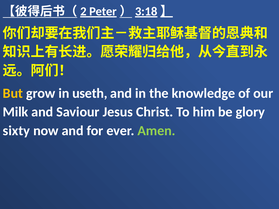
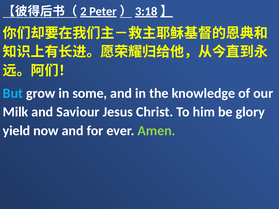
But colour: yellow -> light blue
useth: useth -> some
sixty: sixty -> yield
